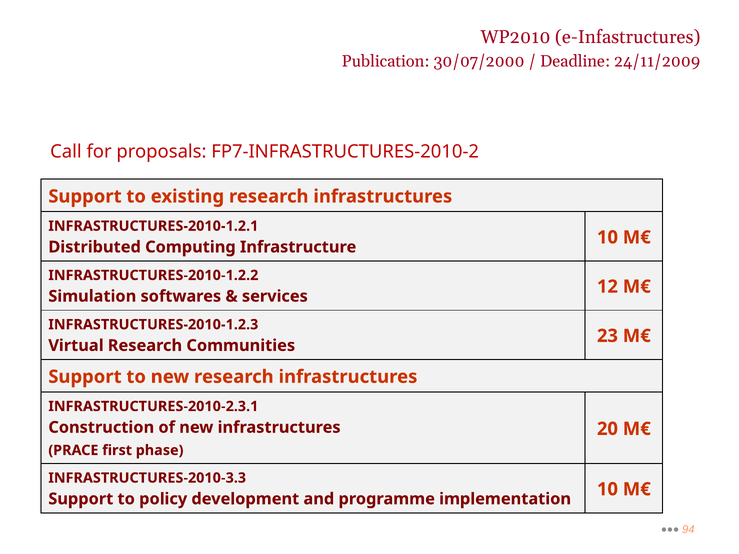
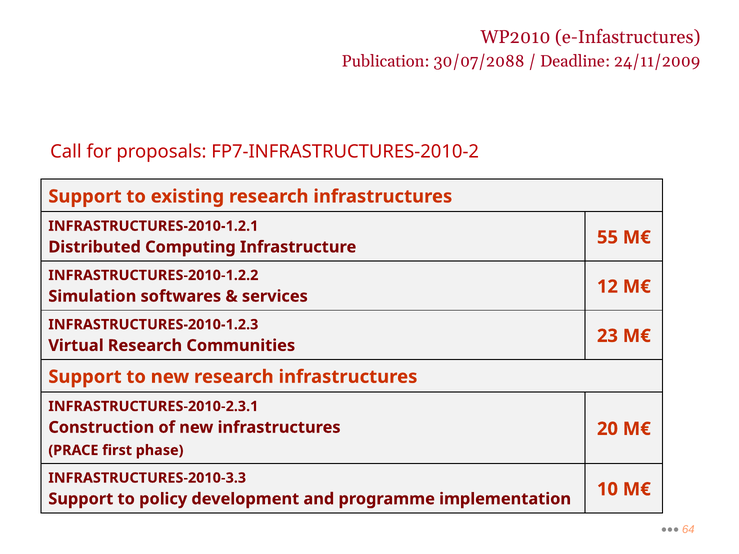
30/07/2000: 30/07/2000 -> 30/07/2088
Infrastructure 10: 10 -> 55
94: 94 -> 64
